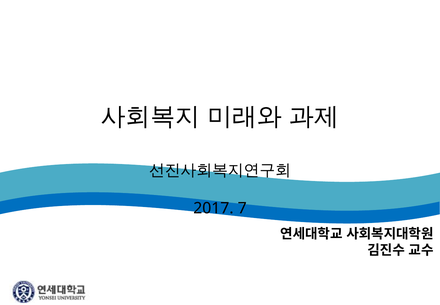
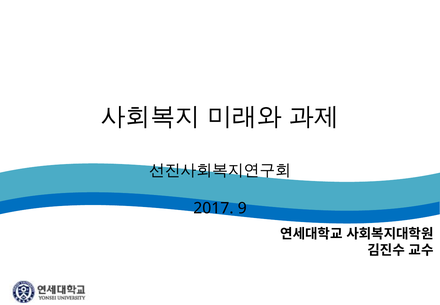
7: 7 -> 9
